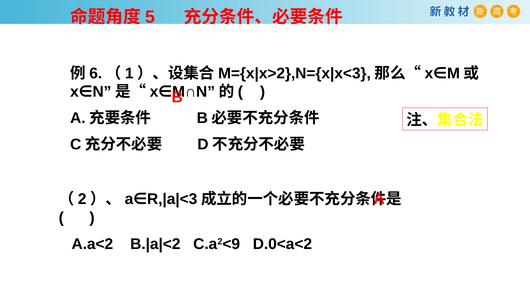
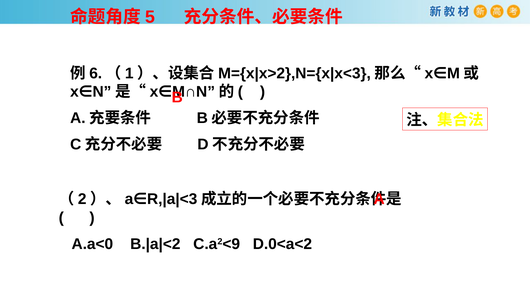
A.a<2: A.a<2 -> A.a<0
